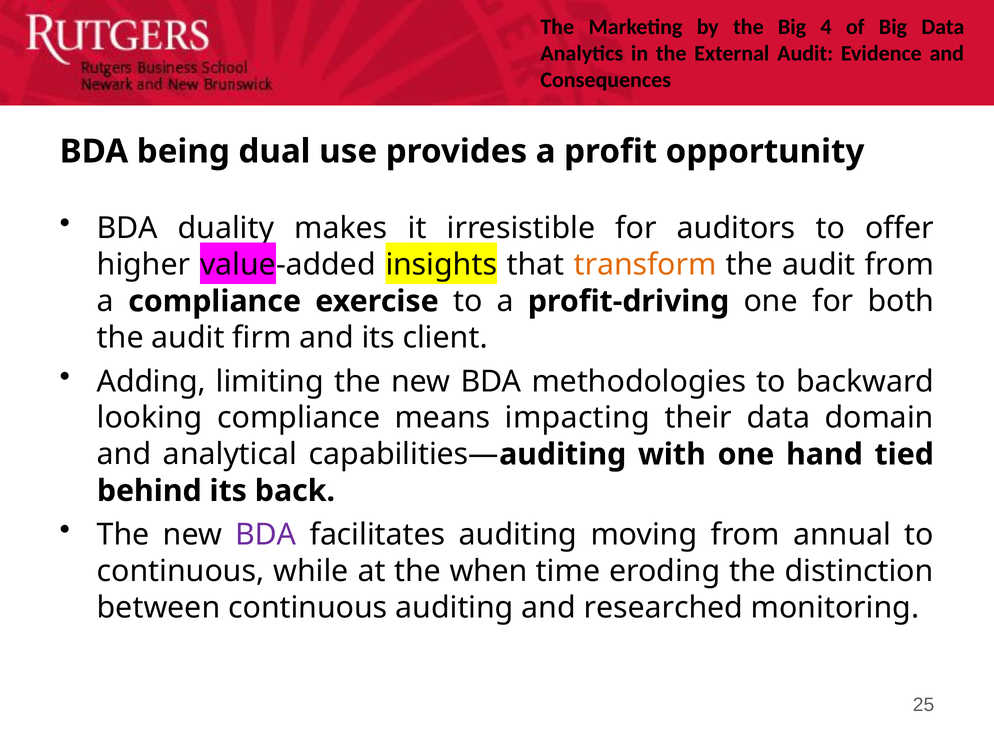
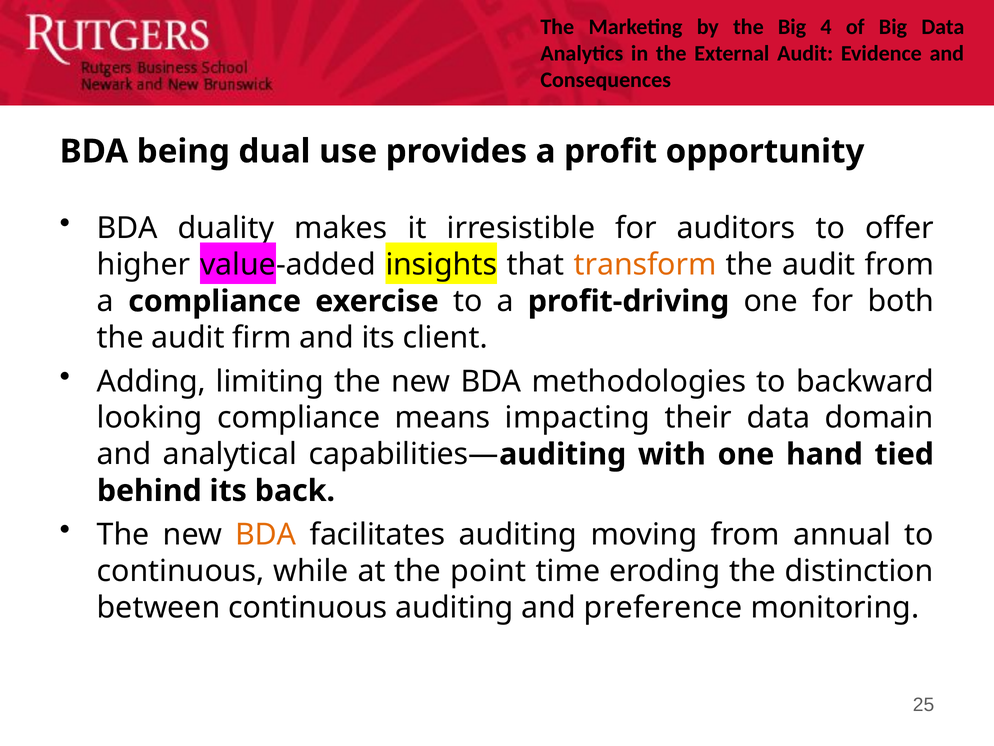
BDA at (266, 534) colour: purple -> orange
when: when -> point
researched: researched -> preference
